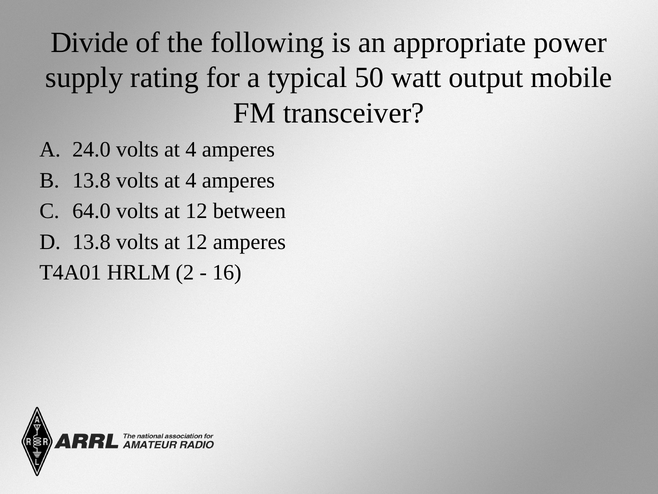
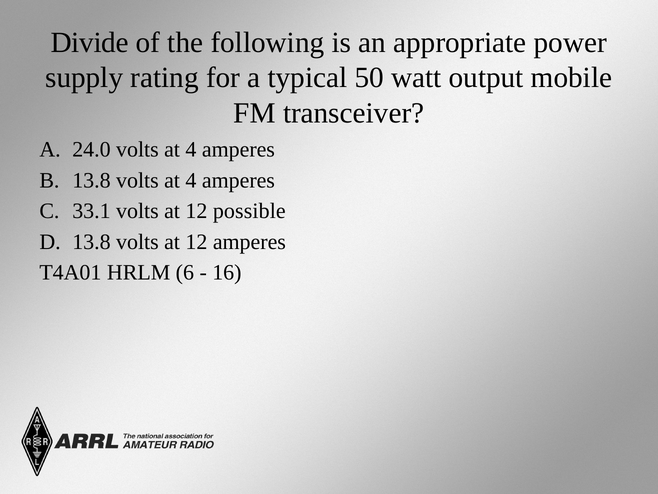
64.0: 64.0 -> 33.1
between: between -> possible
2: 2 -> 6
